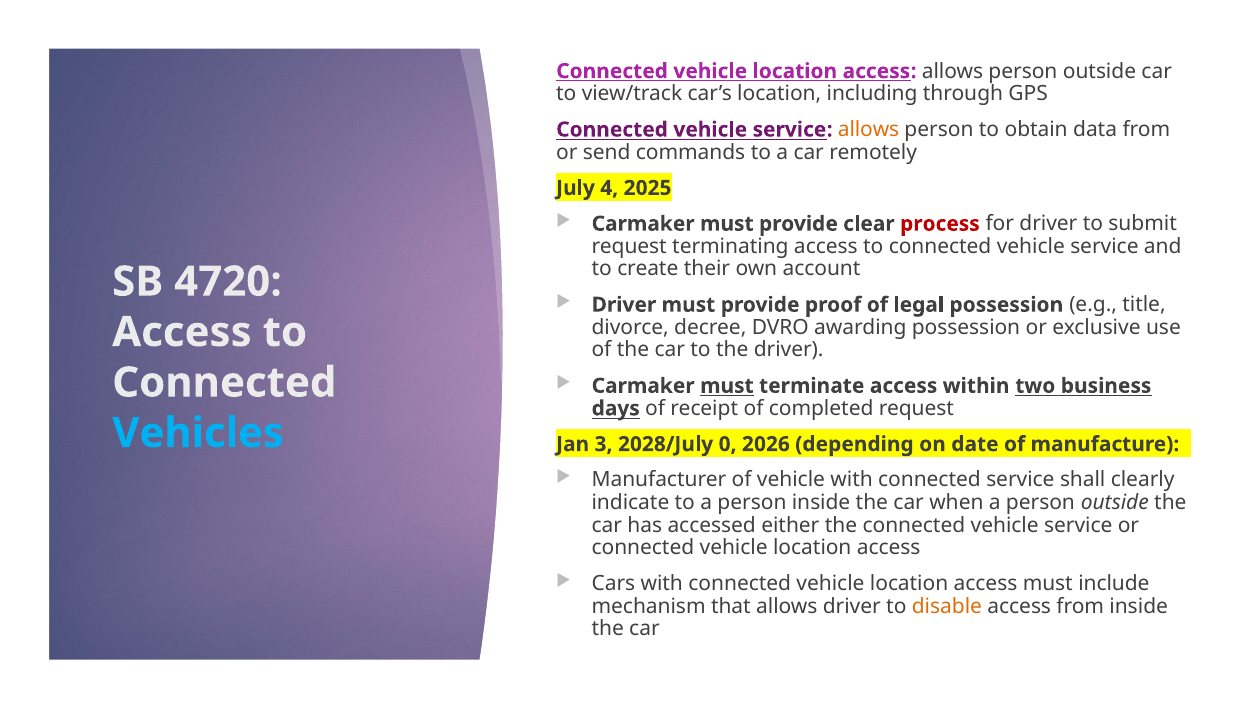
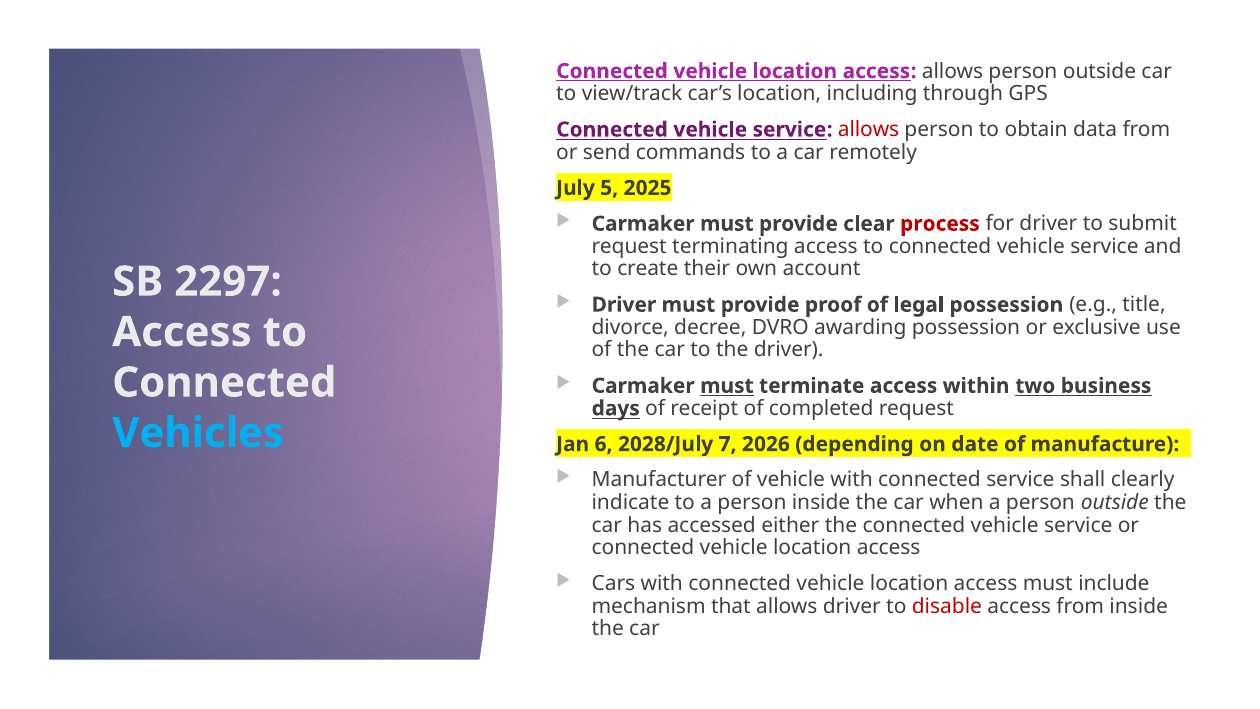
allows at (869, 130) colour: orange -> red
4: 4 -> 5
4720: 4720 -> 2297
3: 3 -> 6
0: 0 -> 7
disable colour: orange -> red
